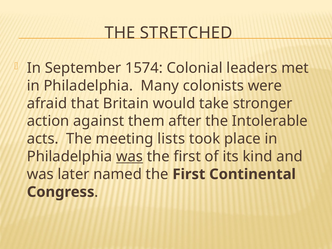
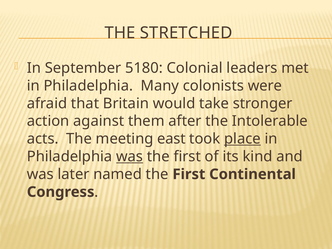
1574: 1574 -> 5180
lists: lists -> east
place underline: none -> present
